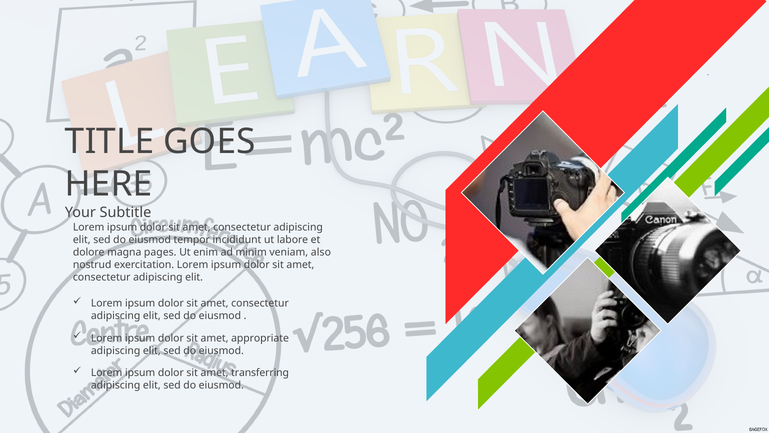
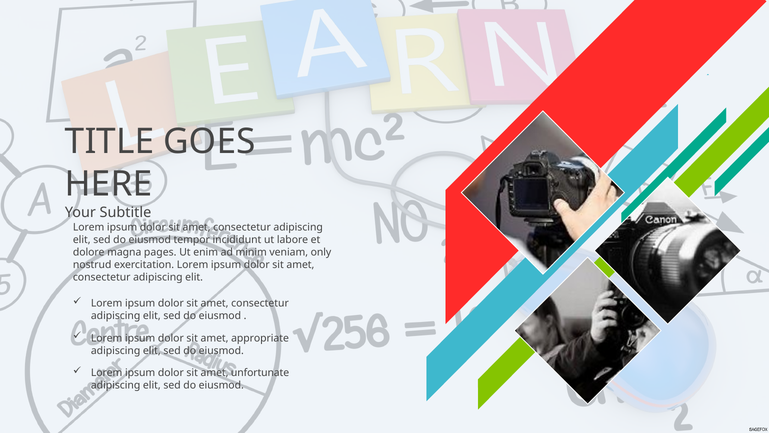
also: also -> only
transferring: transferring -> unfortunate
